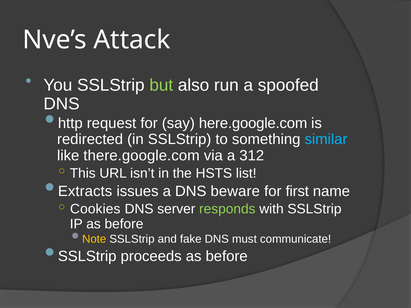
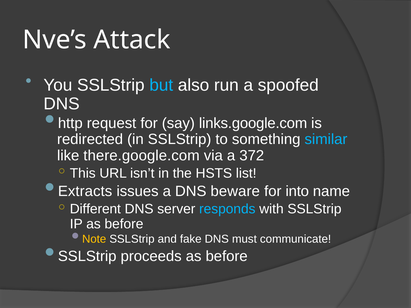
but colour: light green -> light blue
here.google.com: here.google.com -> links.google.com
312: 312 -> 372
first: first -> into
Cookies: Cookies -> Different
responds colour: light green -> light blue
